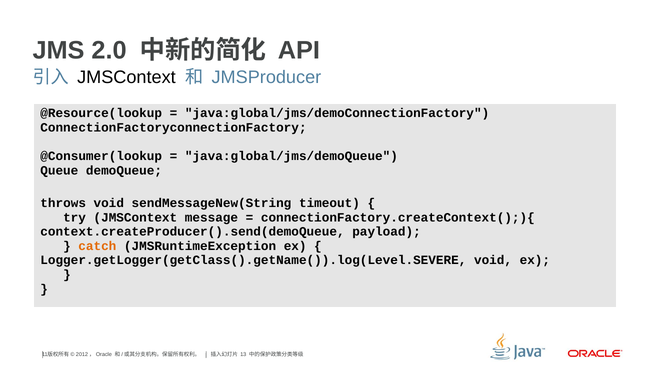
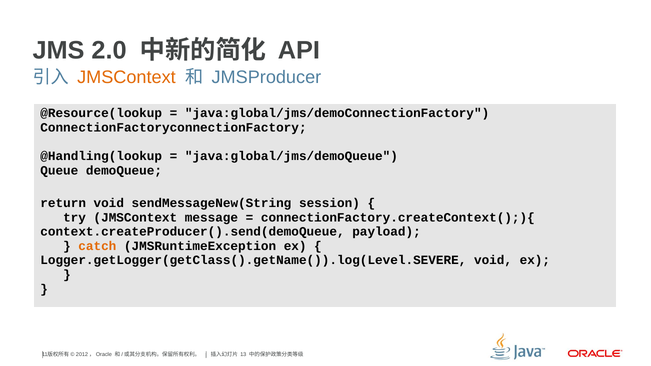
JMSContext at (126, 78) colour: black -> orange
@Consumer(lookup: @Consumer(lookup -> @Handling(lookup
throws: throws -> return
timeout: timeout -> session
